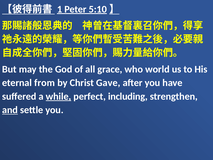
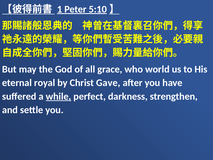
from: from -> royal
including: including -> darkness
and underline: present -> none
